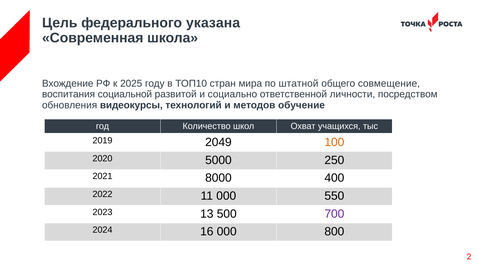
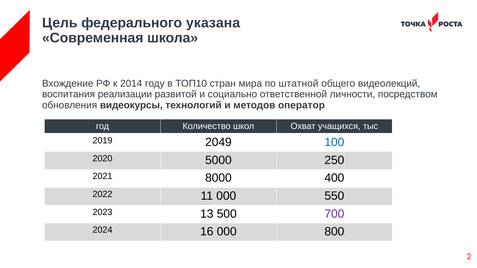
2025: 2025 -> 2014
совмещение: совмещение -> видеолекций
социальной: социальной -> реализации
обучение: обучение -> оператор
100 colour: orange -> blue
